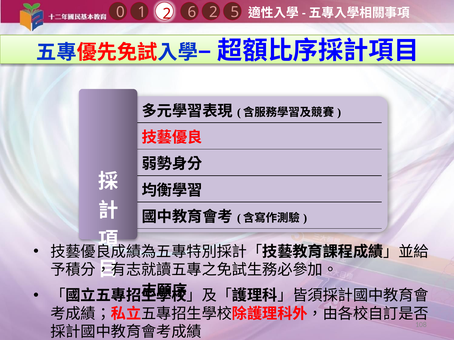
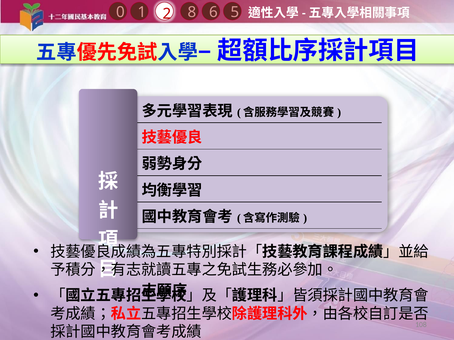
1 2: 2 -> 6
6: 6 -> 8
